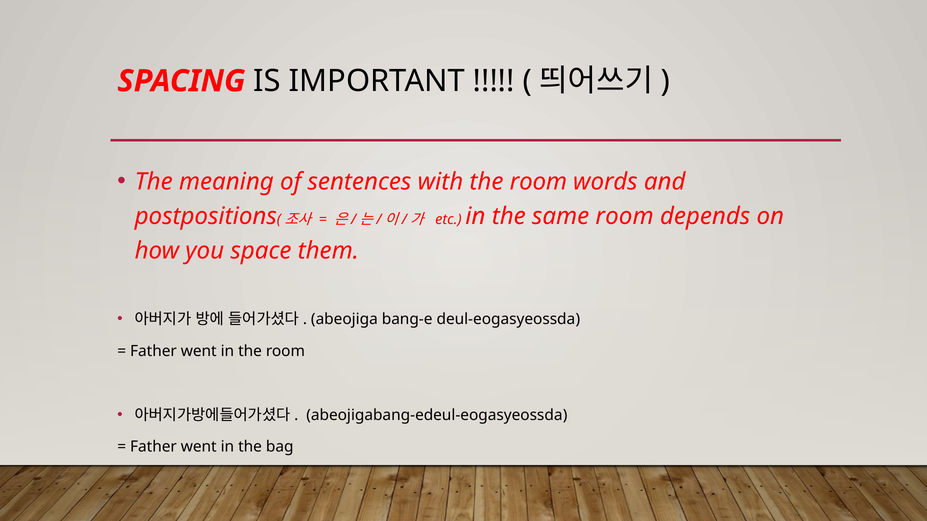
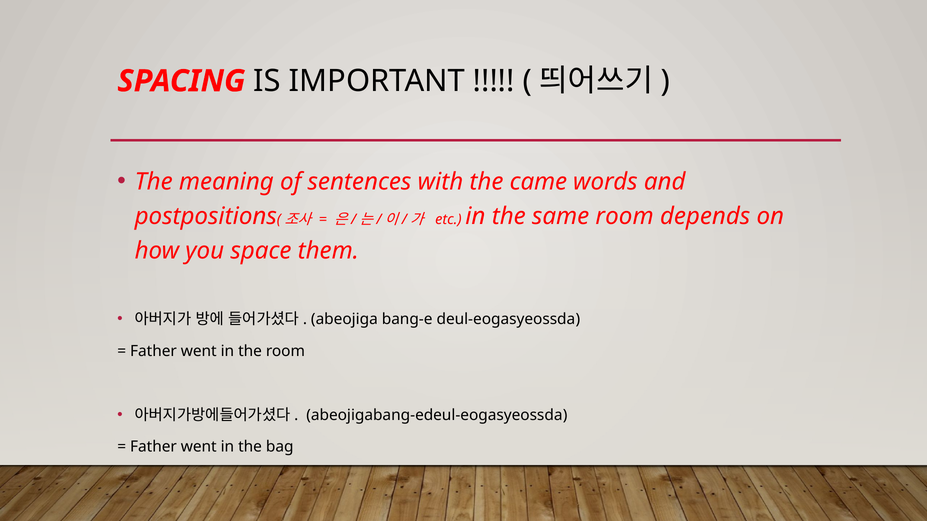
with the room: room -> came
